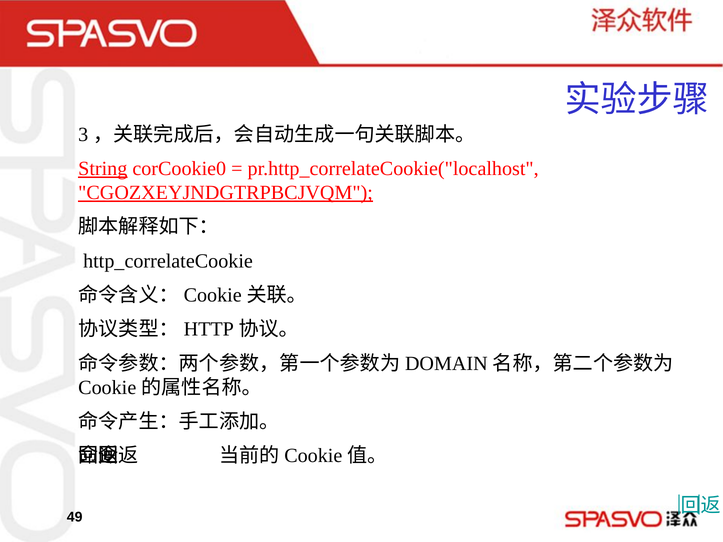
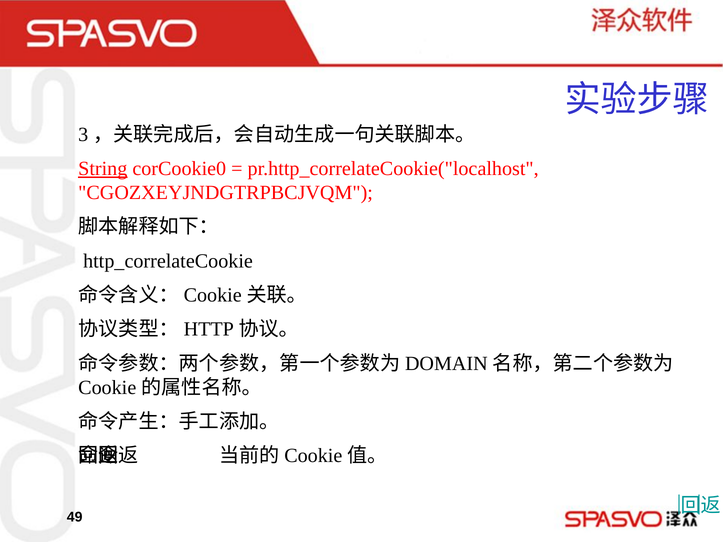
CGOZXEYJNDGTRPBCJVQM underline: present -> none
